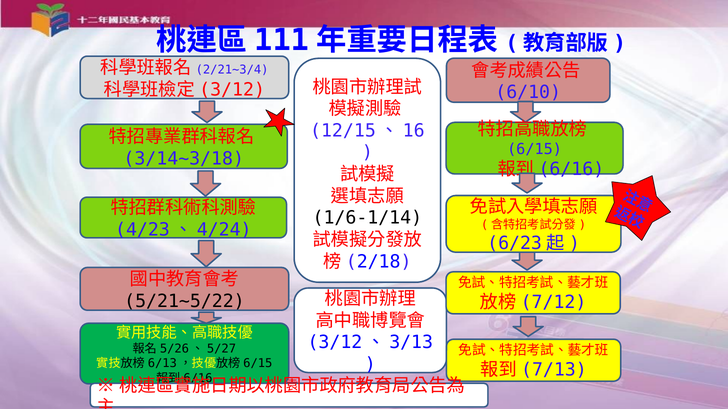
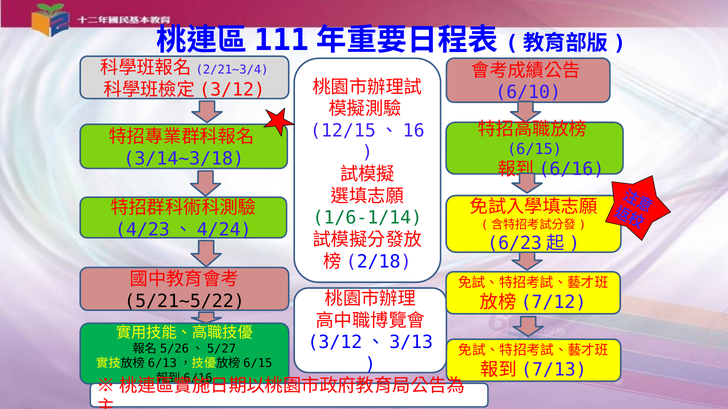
1/6-1/14 colour: black -> green
